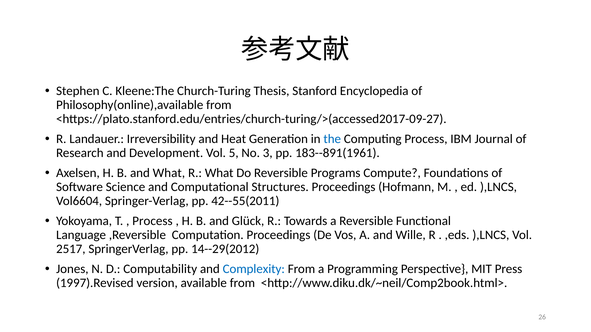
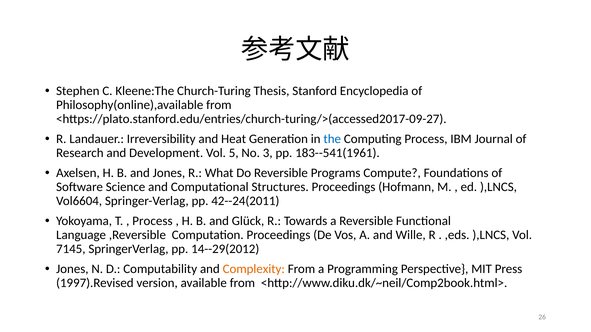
183--891(1961: 183--891(1961 -> 183--541(1961
and What: What -> Jones
42--55(2011: 42--55(2011 -> 42--24(2011
2517: 2517 -> 7145
Complexity colour: blue -> orange
